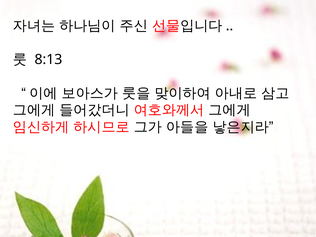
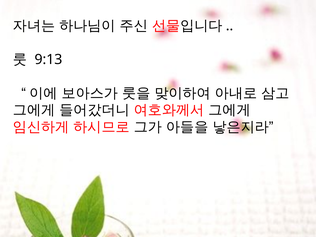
8:13: 8:13 -> 9:13
